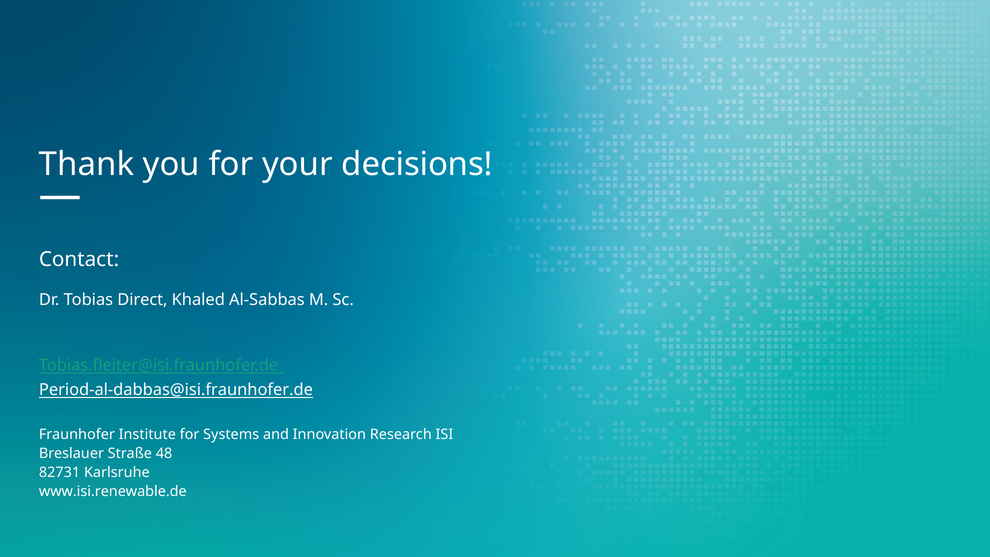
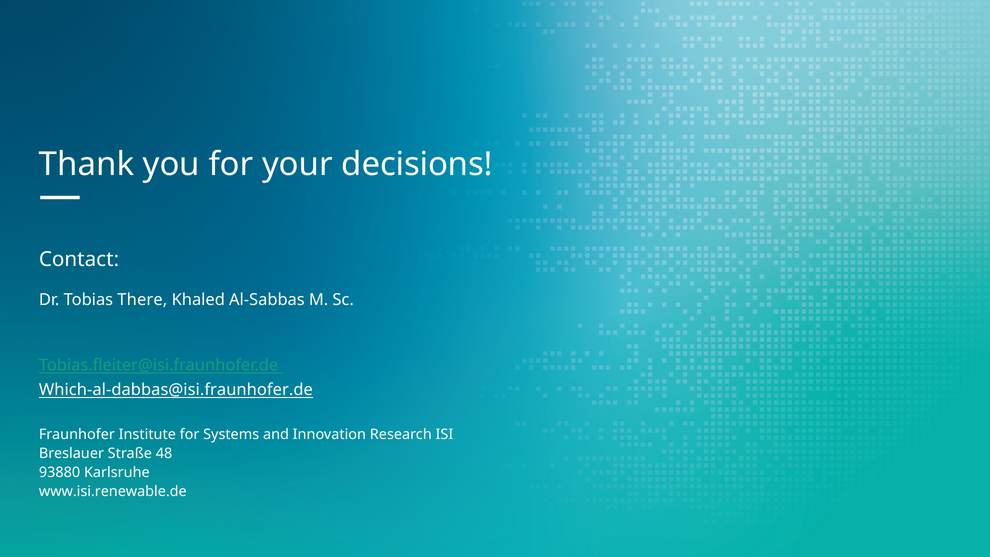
Direct: Direct -> There
Period-al-dabbas@isi.fraunhofer.de: Period-al-dabbas@isi.fraunhofer.de -> Which-al-dabbas@isi.fraunhofer.de
82731: 82731 -> 93880
